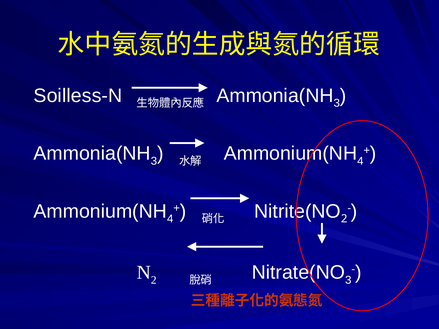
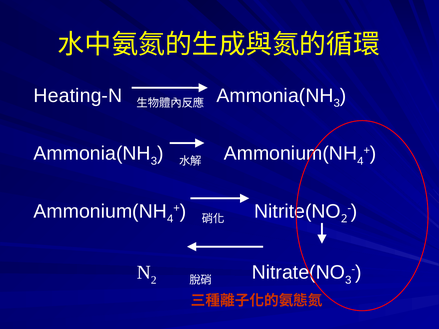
Soilless-N: Soilless-N -> Heating-N
